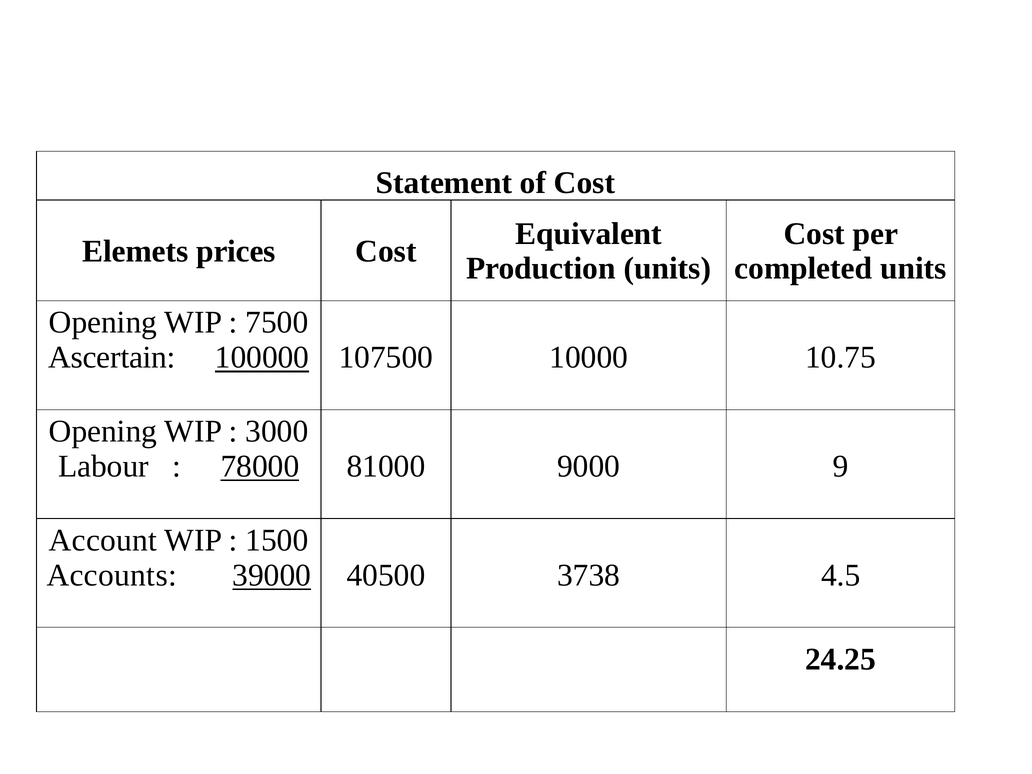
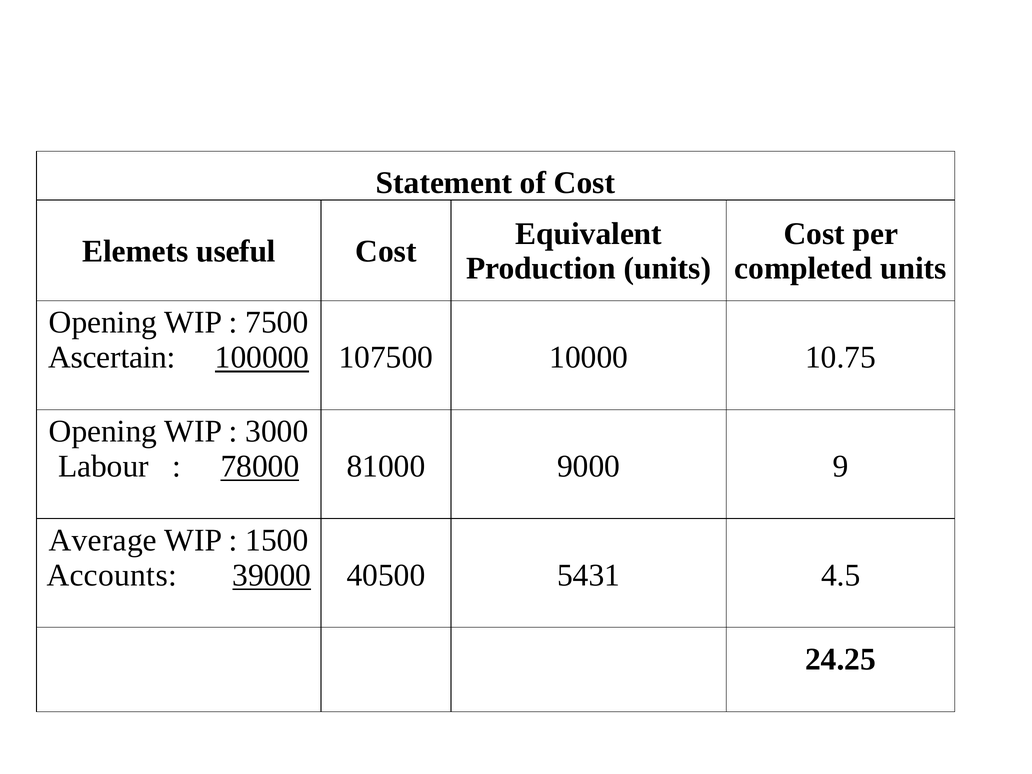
prices: prices -> useful
Account: Account -> Average
3738: 3738 -> 5431
